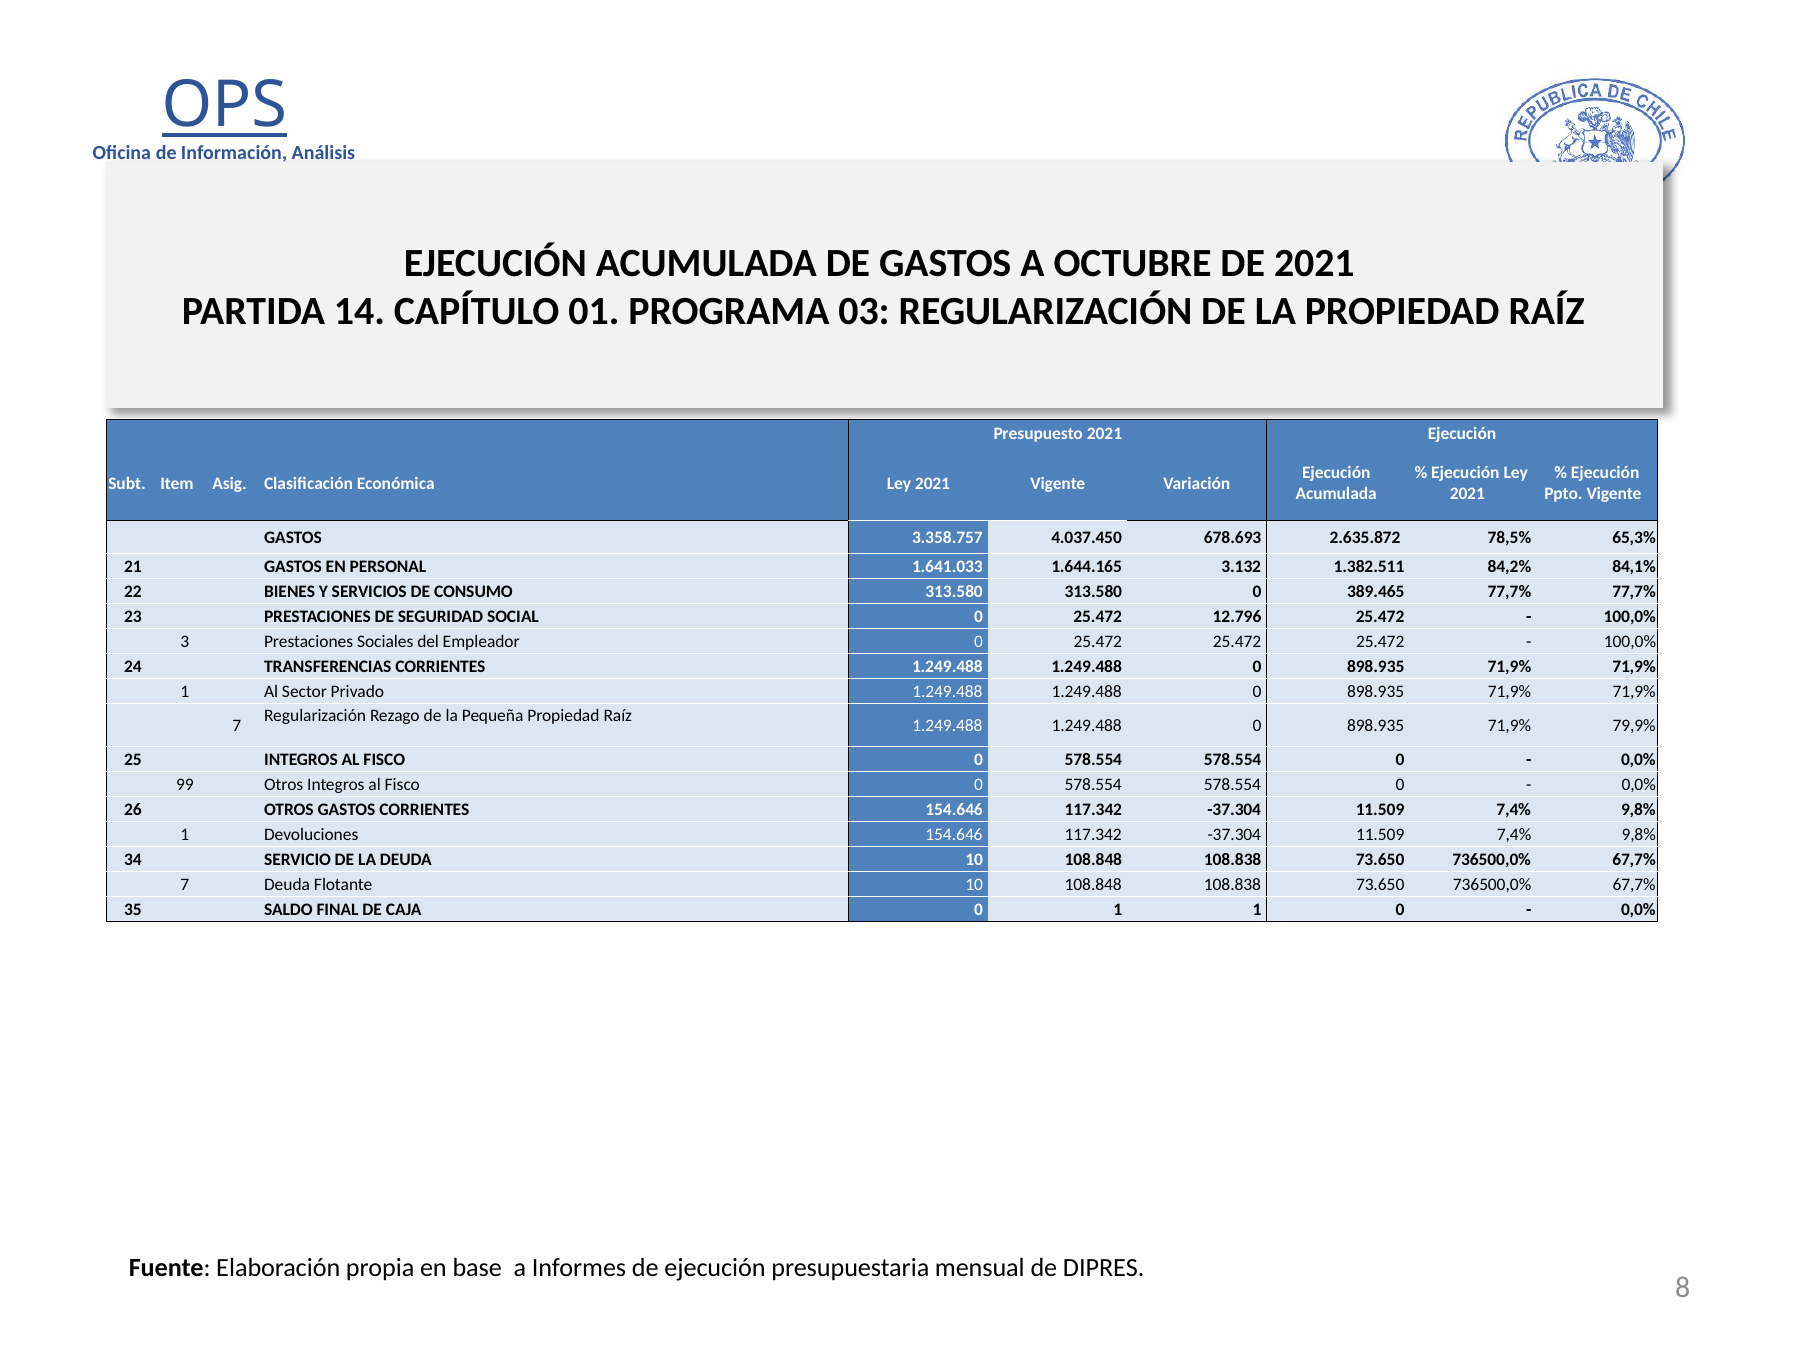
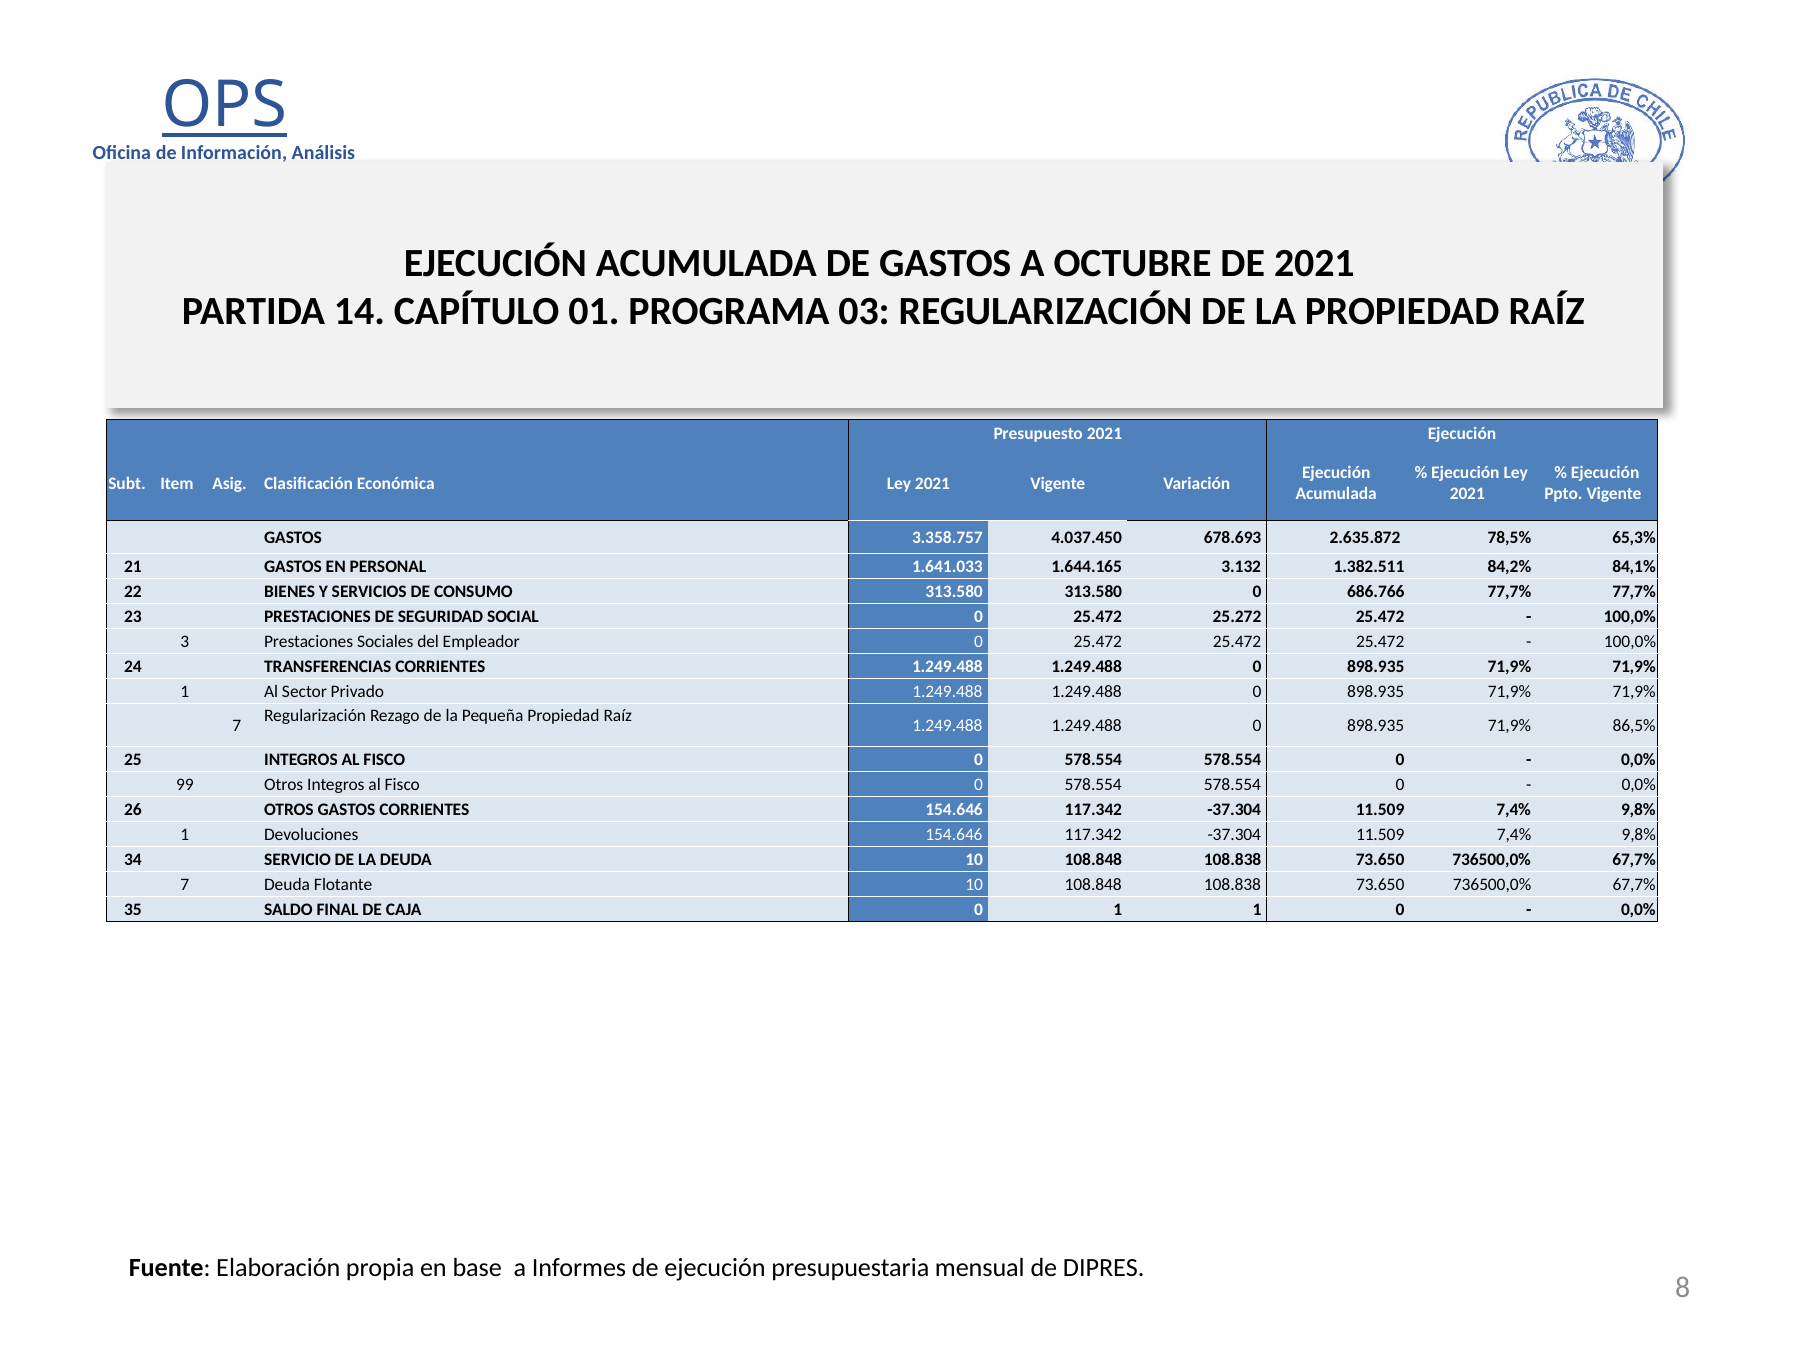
389.465: 389.465 -> 686.766
12.796: 12.796 -> 25.272
79,9%: 79,9% -> 86,5%
